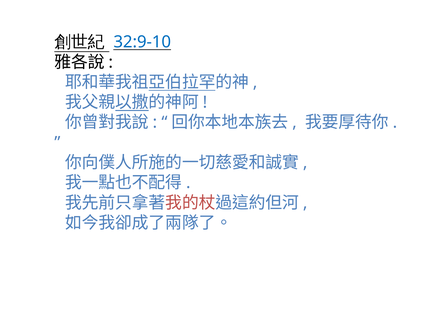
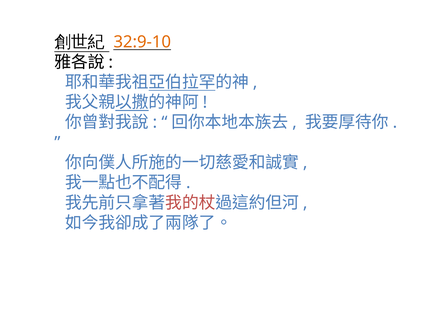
32:9-10 colour: blue -> orange
